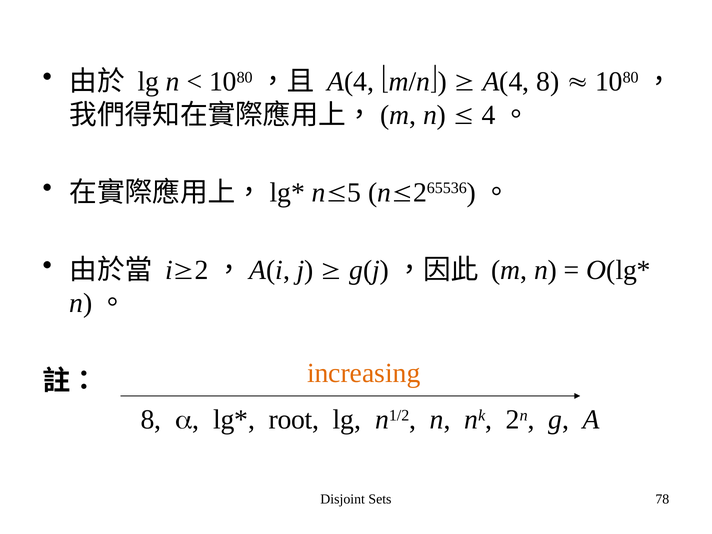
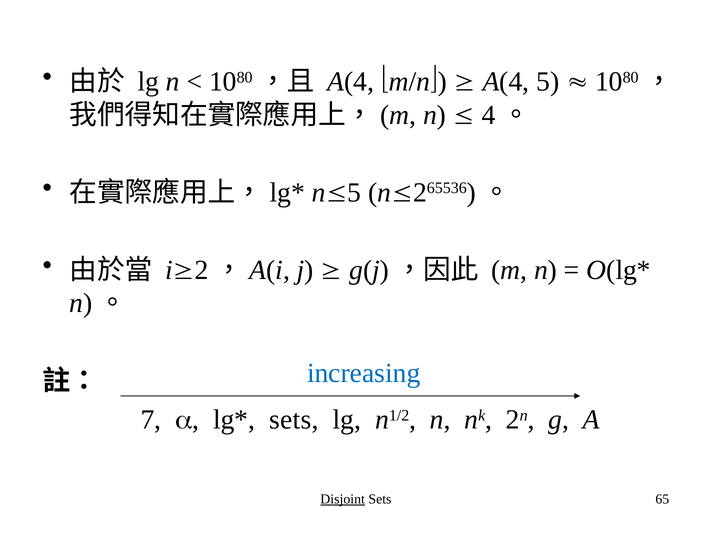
A(4 8: 8 -> 5
increasing colour: orange -> blue
8 at (151, 420): 8 -> 7
root at (294, 420): root -> sets
Disjoint underline: none -> present
78: 78 -> 65
